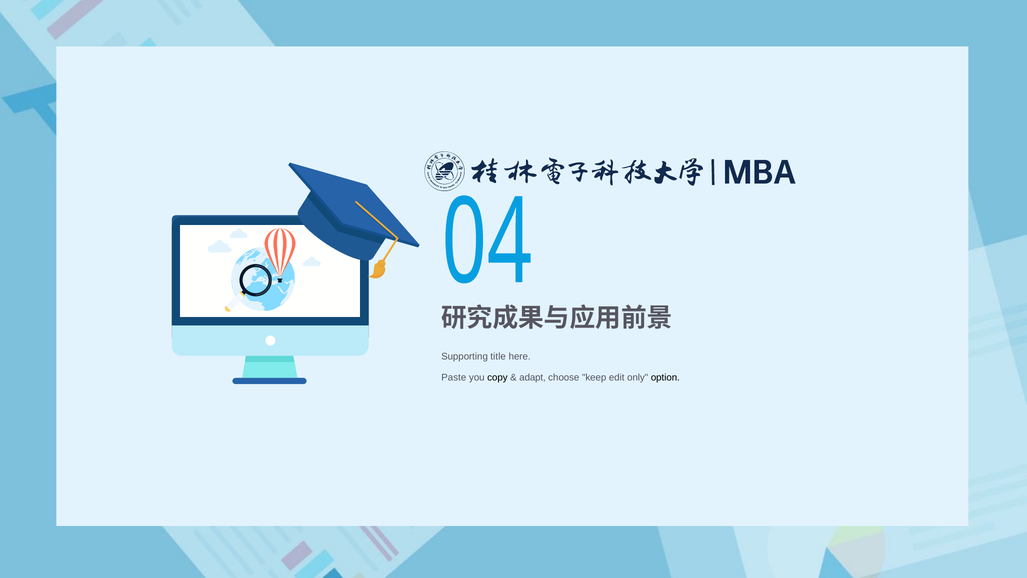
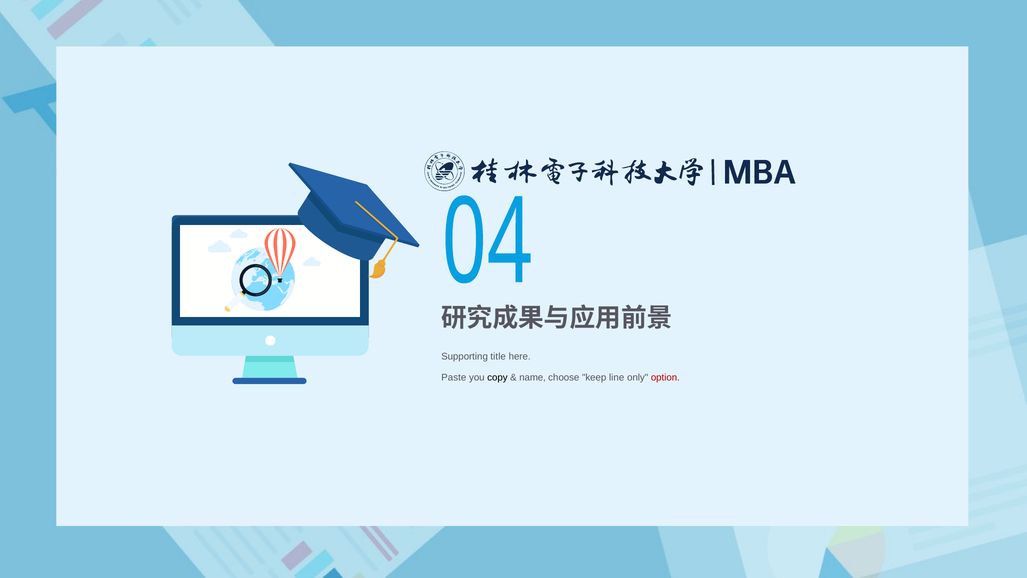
adapt: adapt -> name
edit: edit -> line
option colour: black -> red
